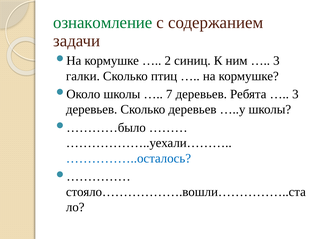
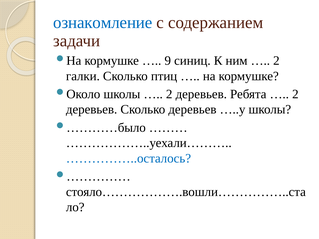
ознакомление colour: green -> blue
2: 2 -> 9
3 at (276, 61): 3 -> 2
7 at (169, 94): 7 -> 2
3 at (295, 94): 3 -> 2
